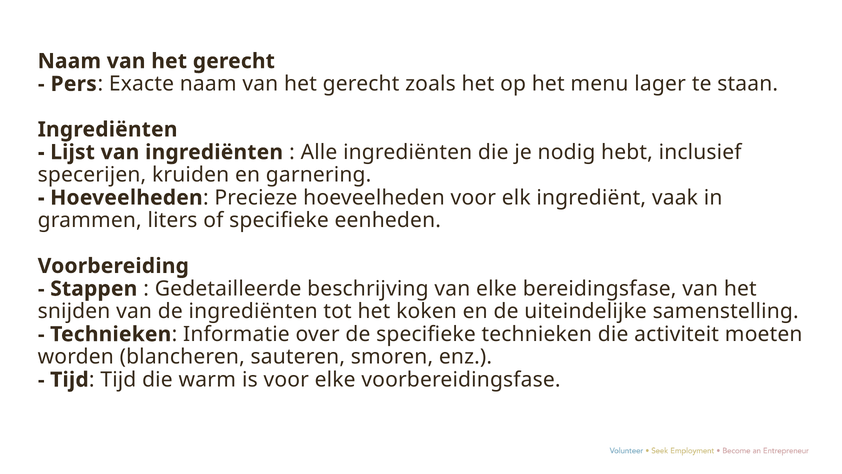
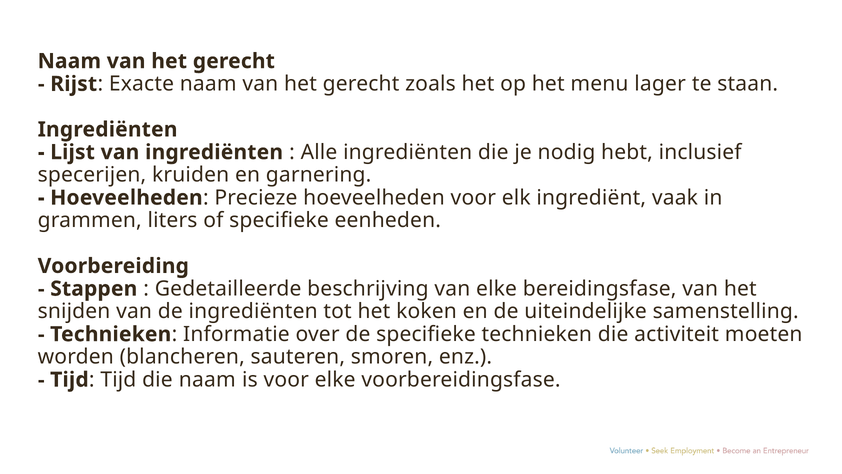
Pers: Pers -> Rijst
die warm: warm -> naam
